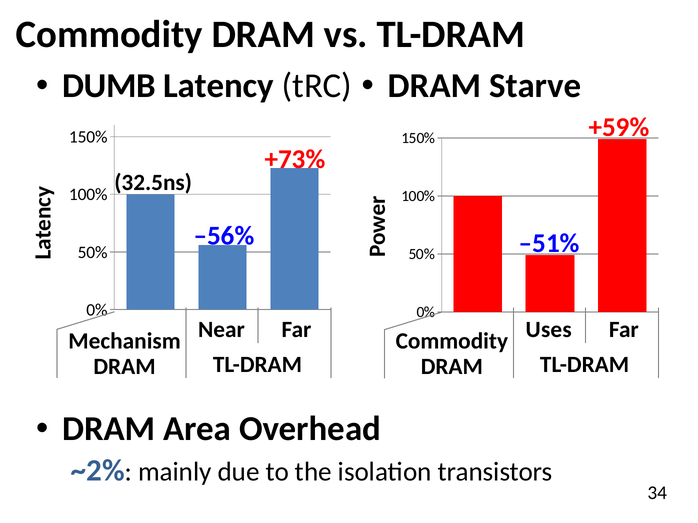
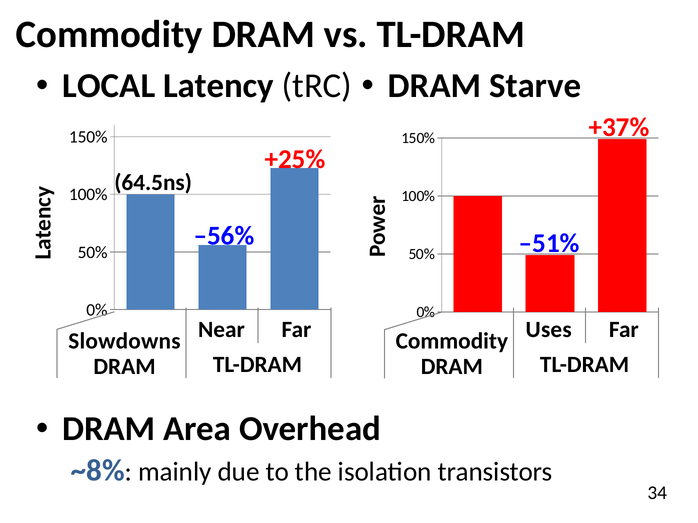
DUMB: DUMB -> LOCAL
+59%: +59% -> +37%
+73%: +73% -> +25%
32.5ns: 32.5ns -> 64.5ns
Mechanism: Mechanism -> Slowdowns
~2%: ~2% -> ~8%
